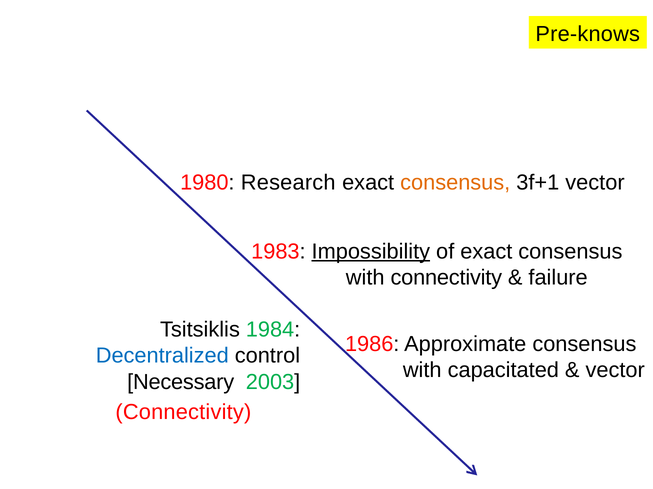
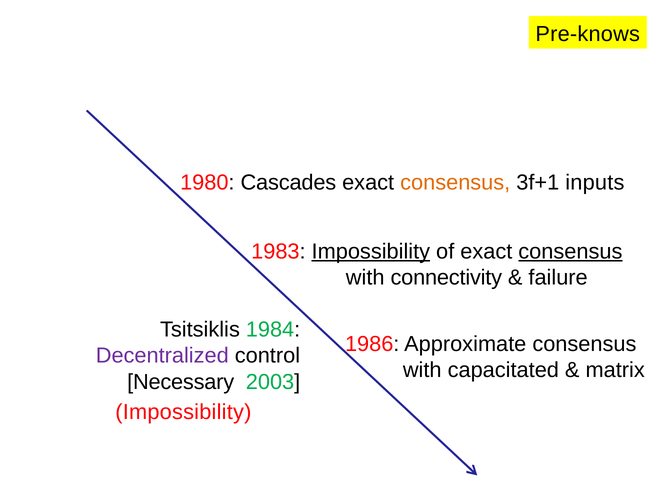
Research: Research -> Cascades
3f+1 vector: vector -> inputs
consensus at (570, 252) underline: none -> present
Decentralized colour: blue -> purple
vector at (615, 371): vector -> matrix
Connectivity at (183, 413): Connectivity -> Impossibility
